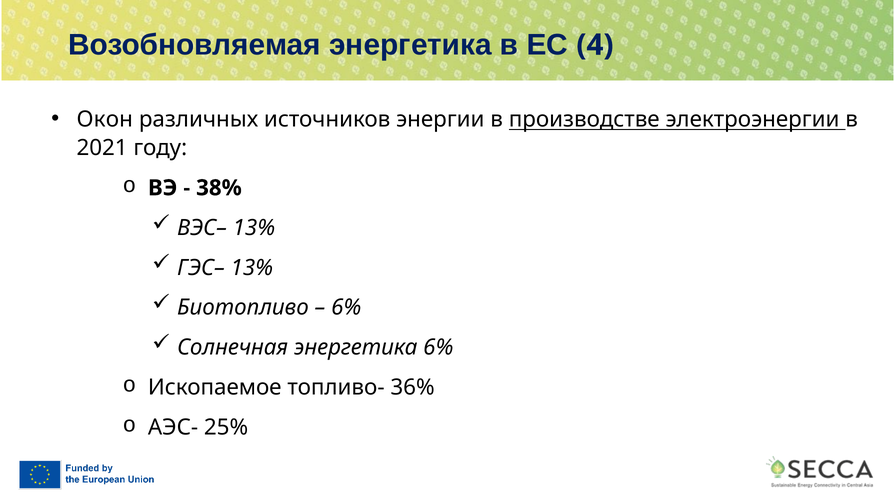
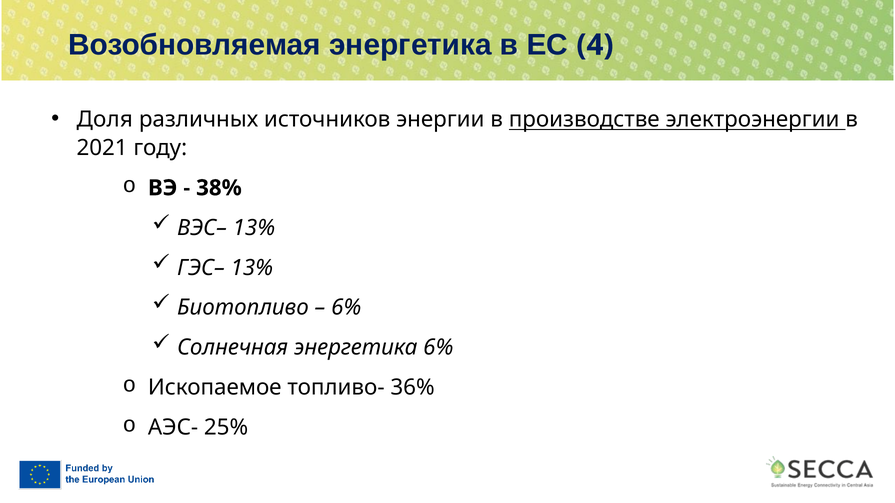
Окон: Окон -> Доля
